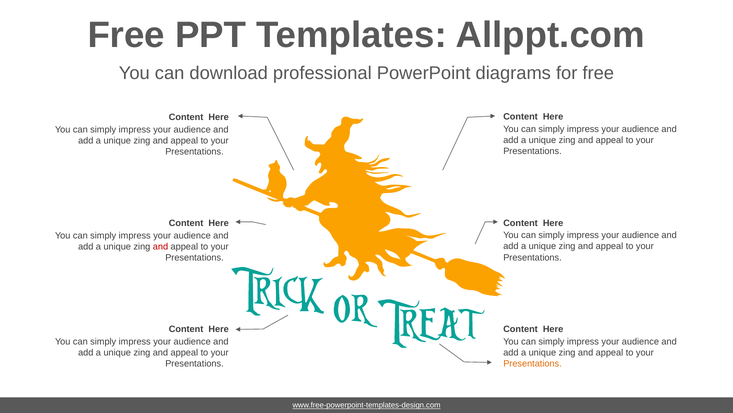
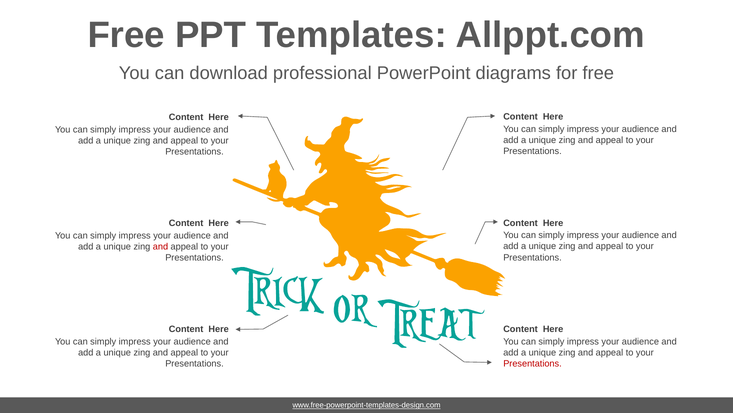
Presentations at (532, 363) colour: orange -> red
